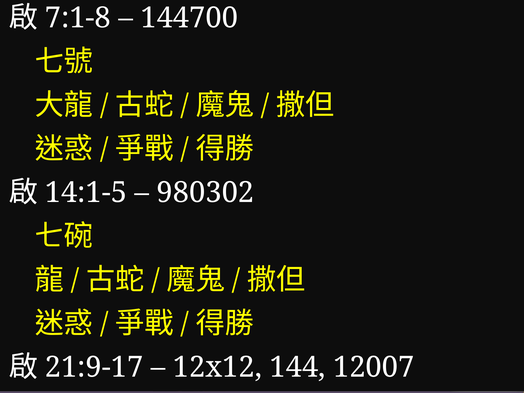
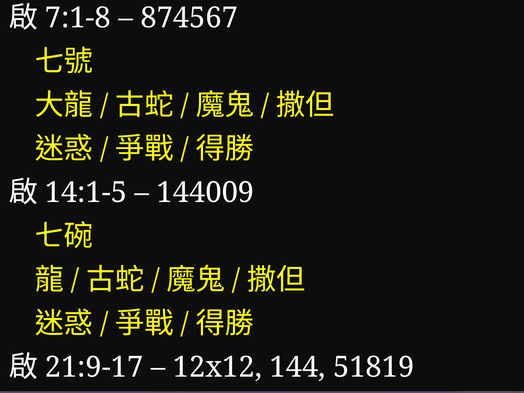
144700: 144700 -> 874567
980302: 980302 -> 144009
12007: 12007 -> 51819
